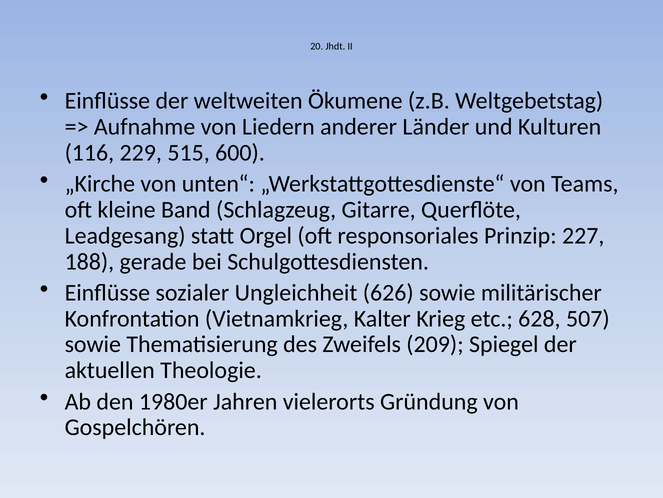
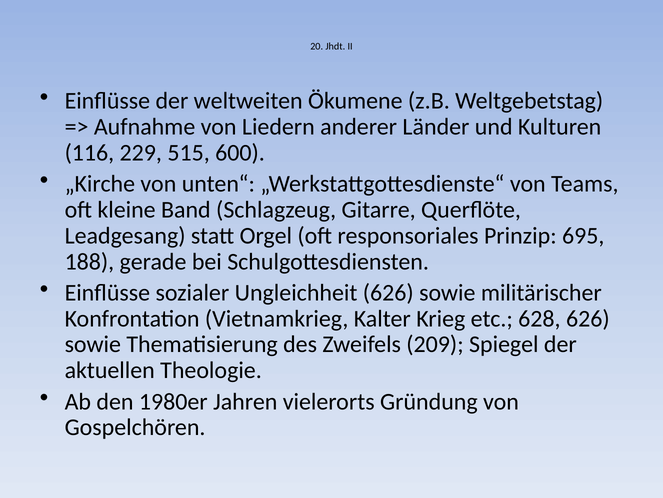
227: 227 -> 695
628 507: 507 -> 626
